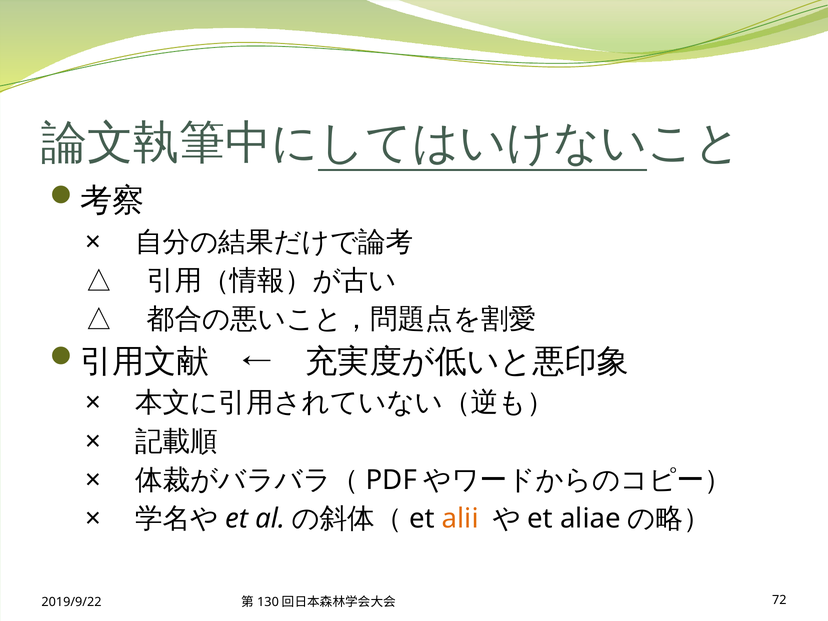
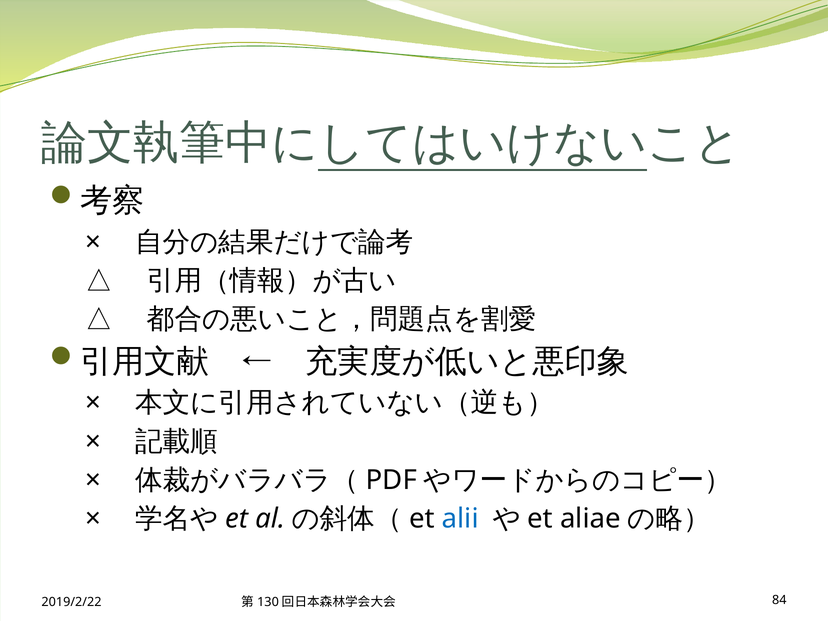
alii colour: orange -> blue
2019/9/22: 2019/9/22 -> 2019/2/22
72: 72 -> 84
